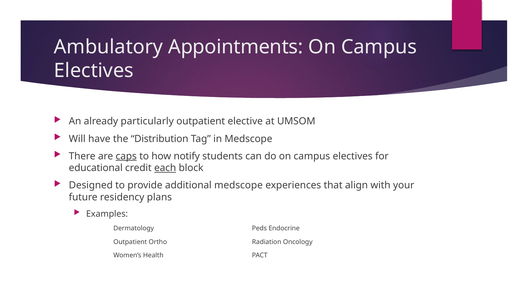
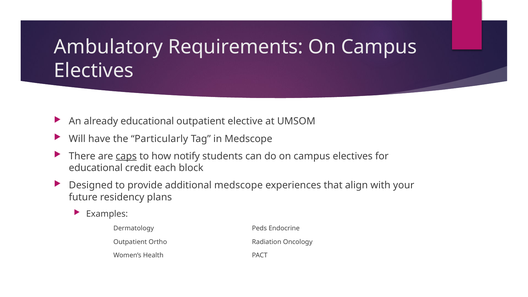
Appointments: Appointments -> Requirements
already particularly: particularly -> educational
Distribution: Distribution -> Particularly
each underline: present -> none
